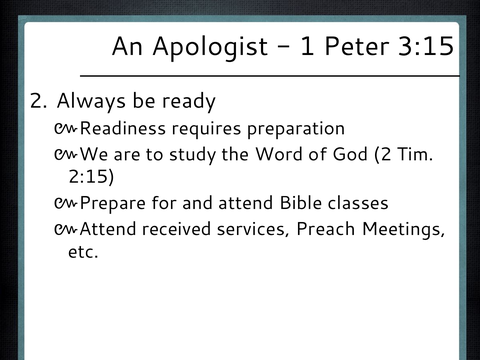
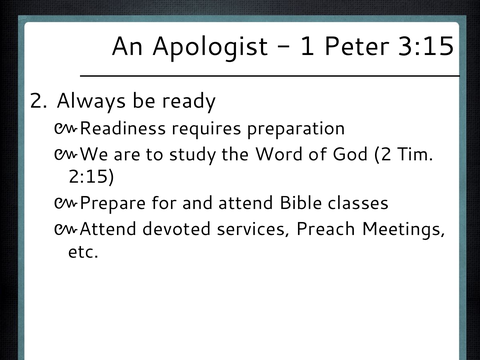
received: received -> devoted
